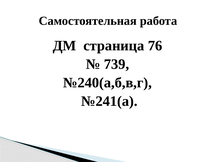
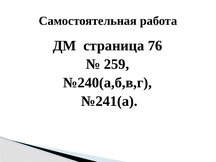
739: 739 -> 259
